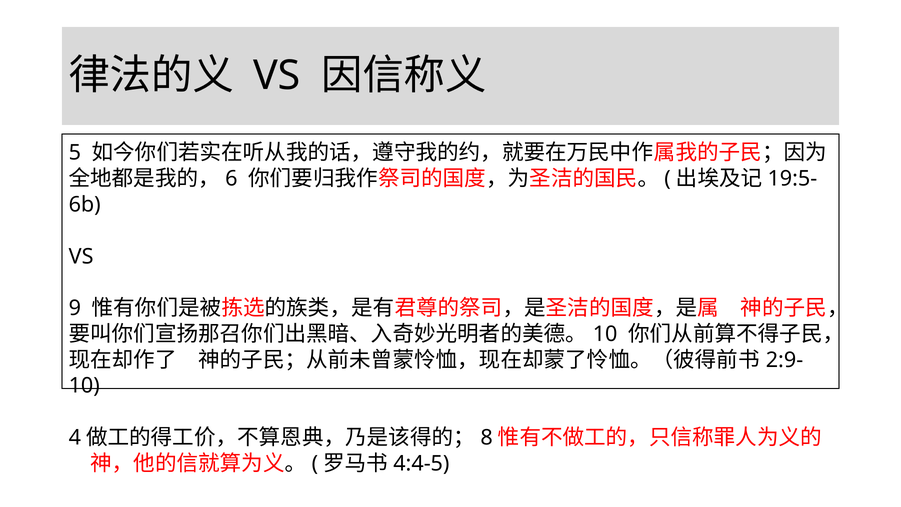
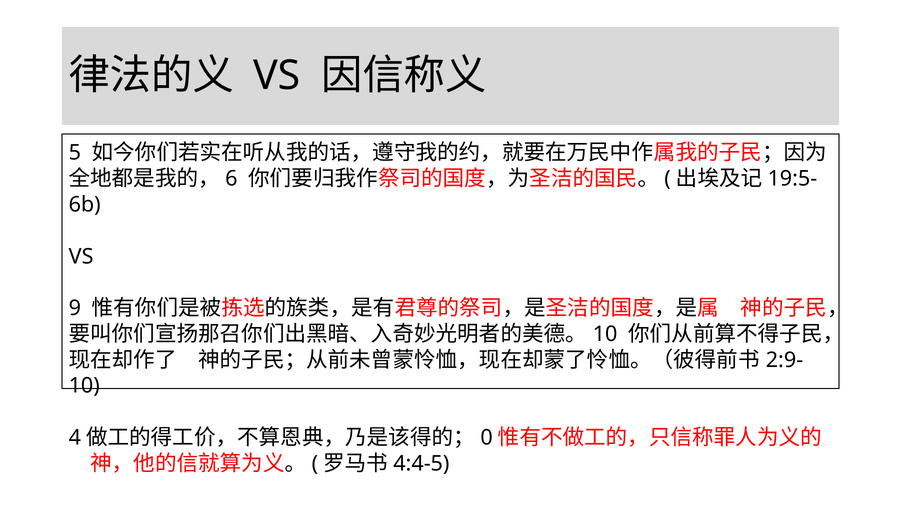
8: 8 -> 0
